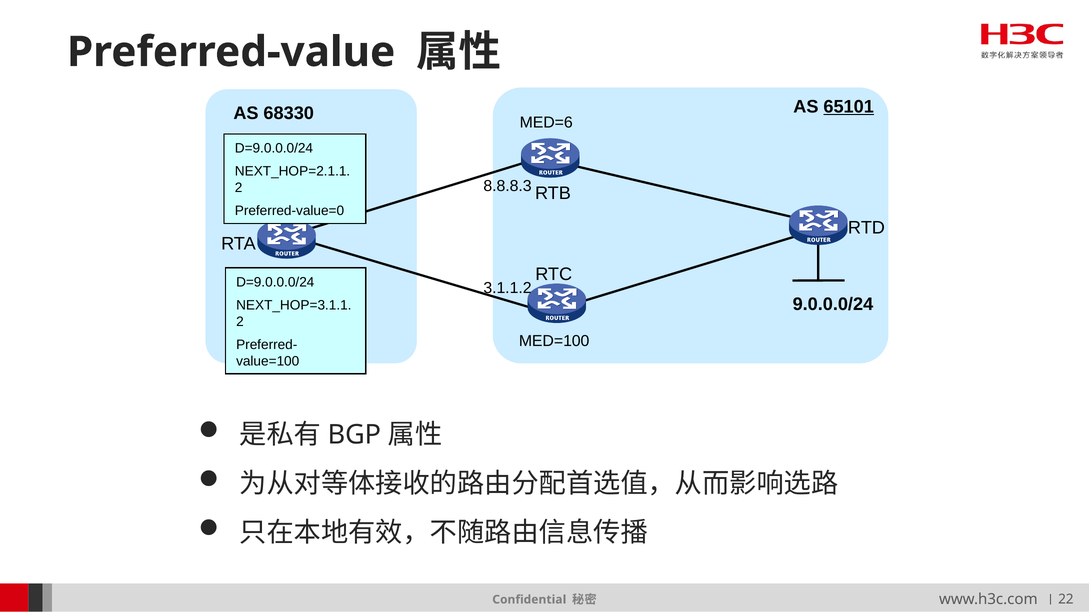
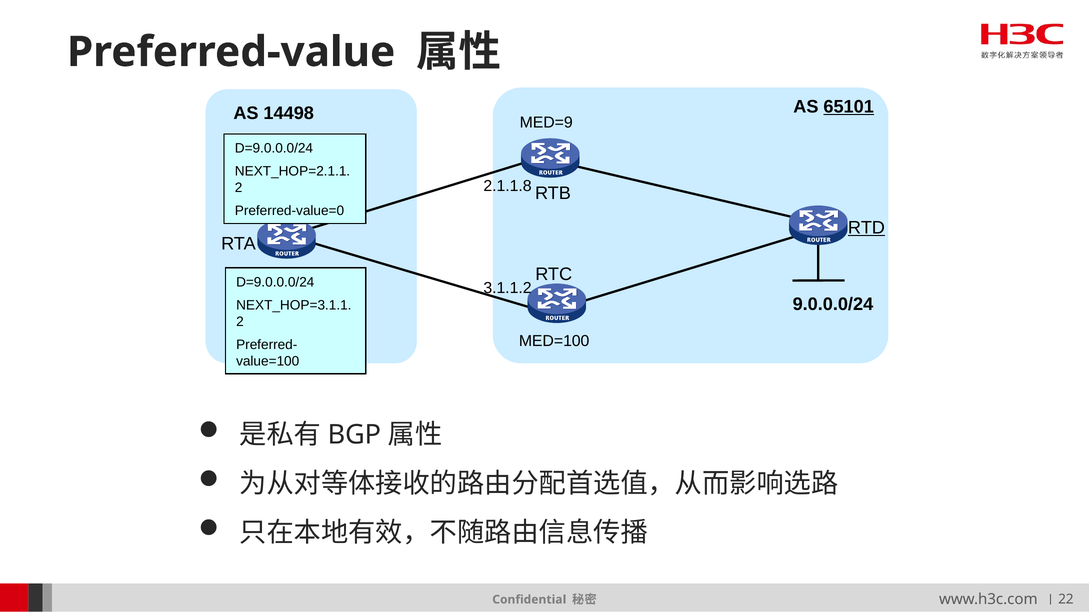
68330: 68330 -> 14498
MED=6: MED=6 -> MED=9
8.8.8.3: 8.8.8.3 -> 2.1.1.8
RTD underline: none -> present
